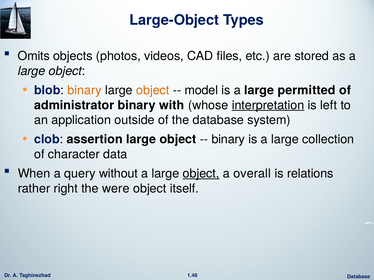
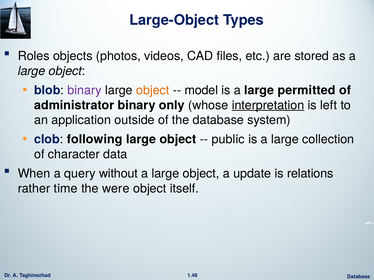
Omits: Omits -> Roles
binary at (84, 90) colour: orange -> purple
with: with -> only
assertion: assertion -> following
binary at (228, 140): binary -> public
object at (201, 174) underline: present -> none
overall: overall -> update
right: right -> time
